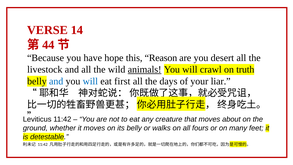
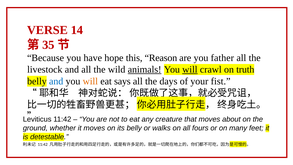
44: 44 -> 35
desert: desert -> father
will at (190, 69) underline: none -> present
will at (90, 81) colour: blue -> orange
first: first -> says
liar: liar -> fist
